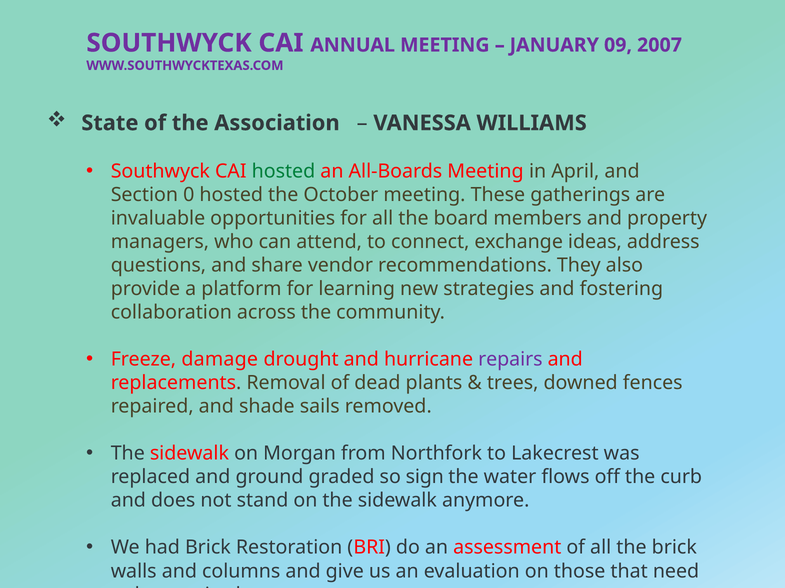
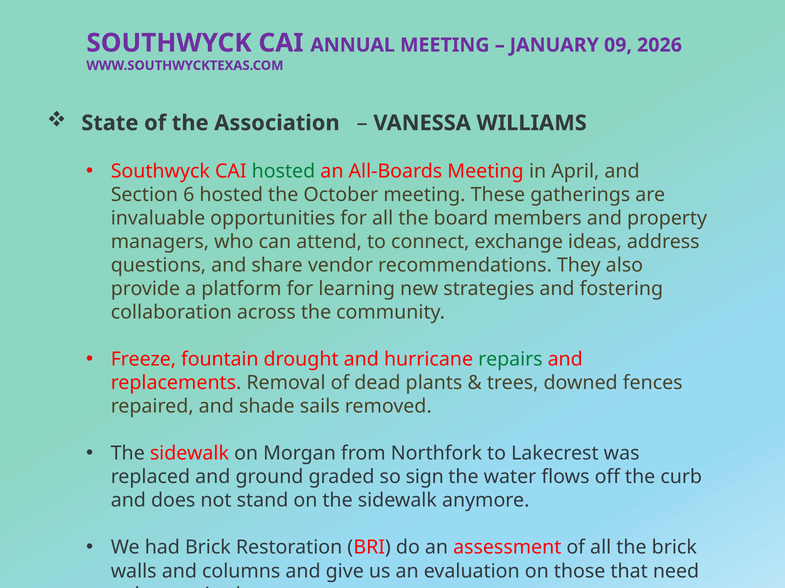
2007: 2007 -> 2026
0: 0 -> 6
damage: damage -> fountain
repairs colour: purple -> green
